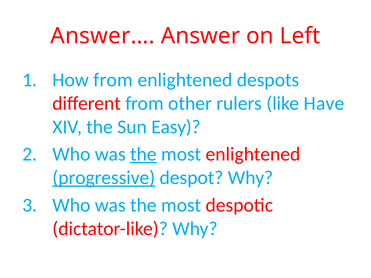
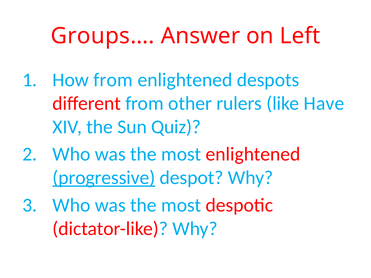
Answer…: Answer… -> Groups…
Easy: Easy -> Quiz
the at (143, 154) underline: present -> none
